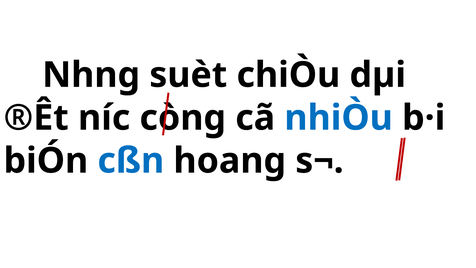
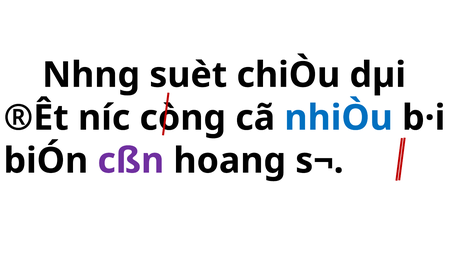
cßn colour: blue -> purple
